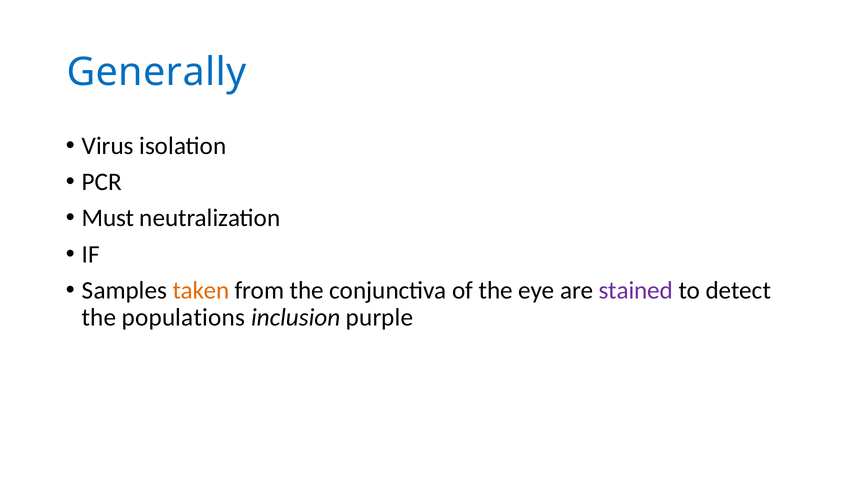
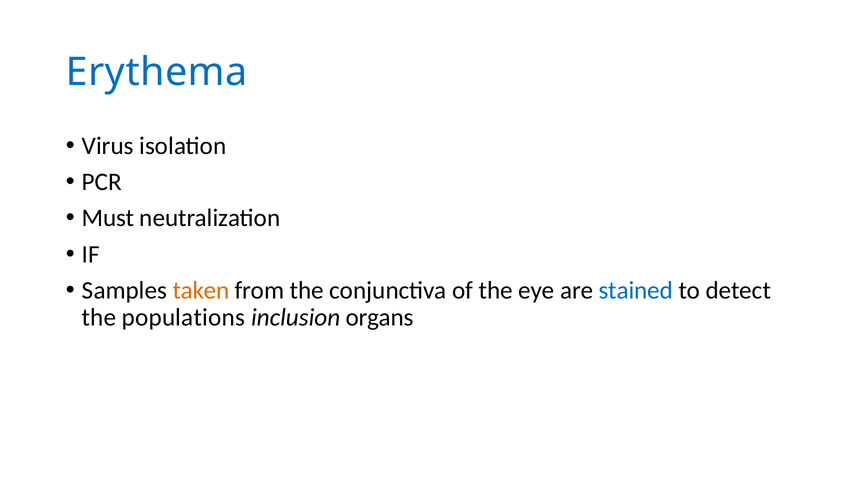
Generally: Generally -> Erythema
stained colour: purple -> blue
purple: purple -> organs
